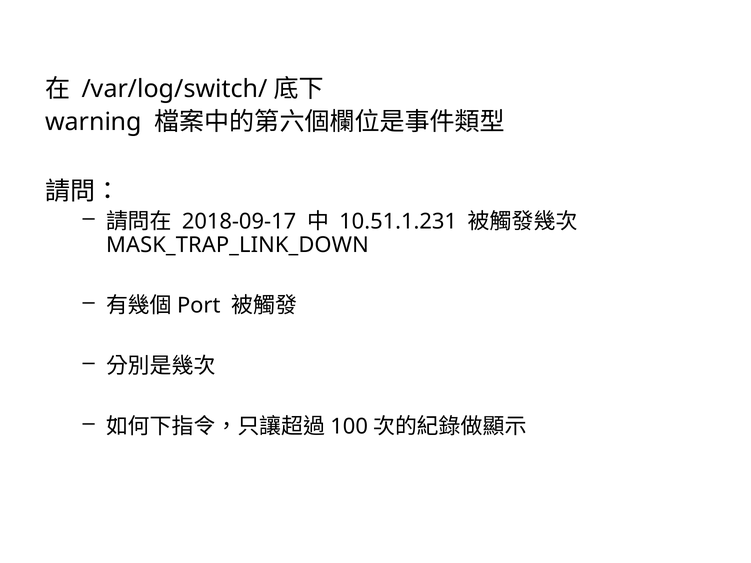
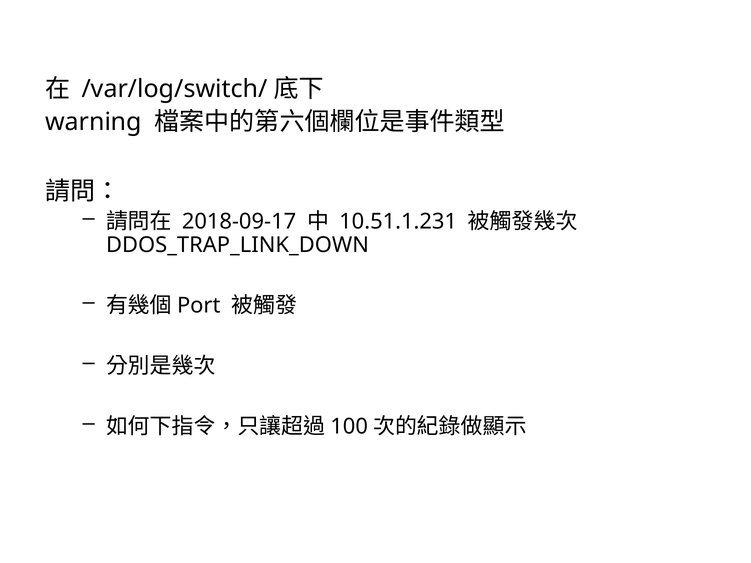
MASK_TRAP_LINK_DOWN: MASK_TRAP_LINK_DOWN -> DDOS_TRAP_LINK_DOWN
